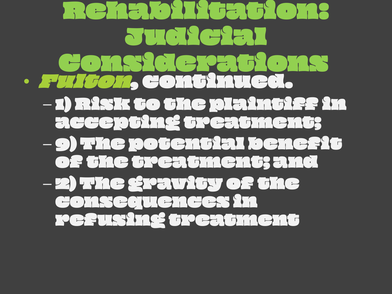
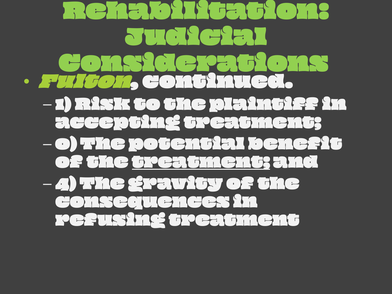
9: 9 -> 0
treatment at (201, 163) underline: none -> present
2: 2 -> 4
